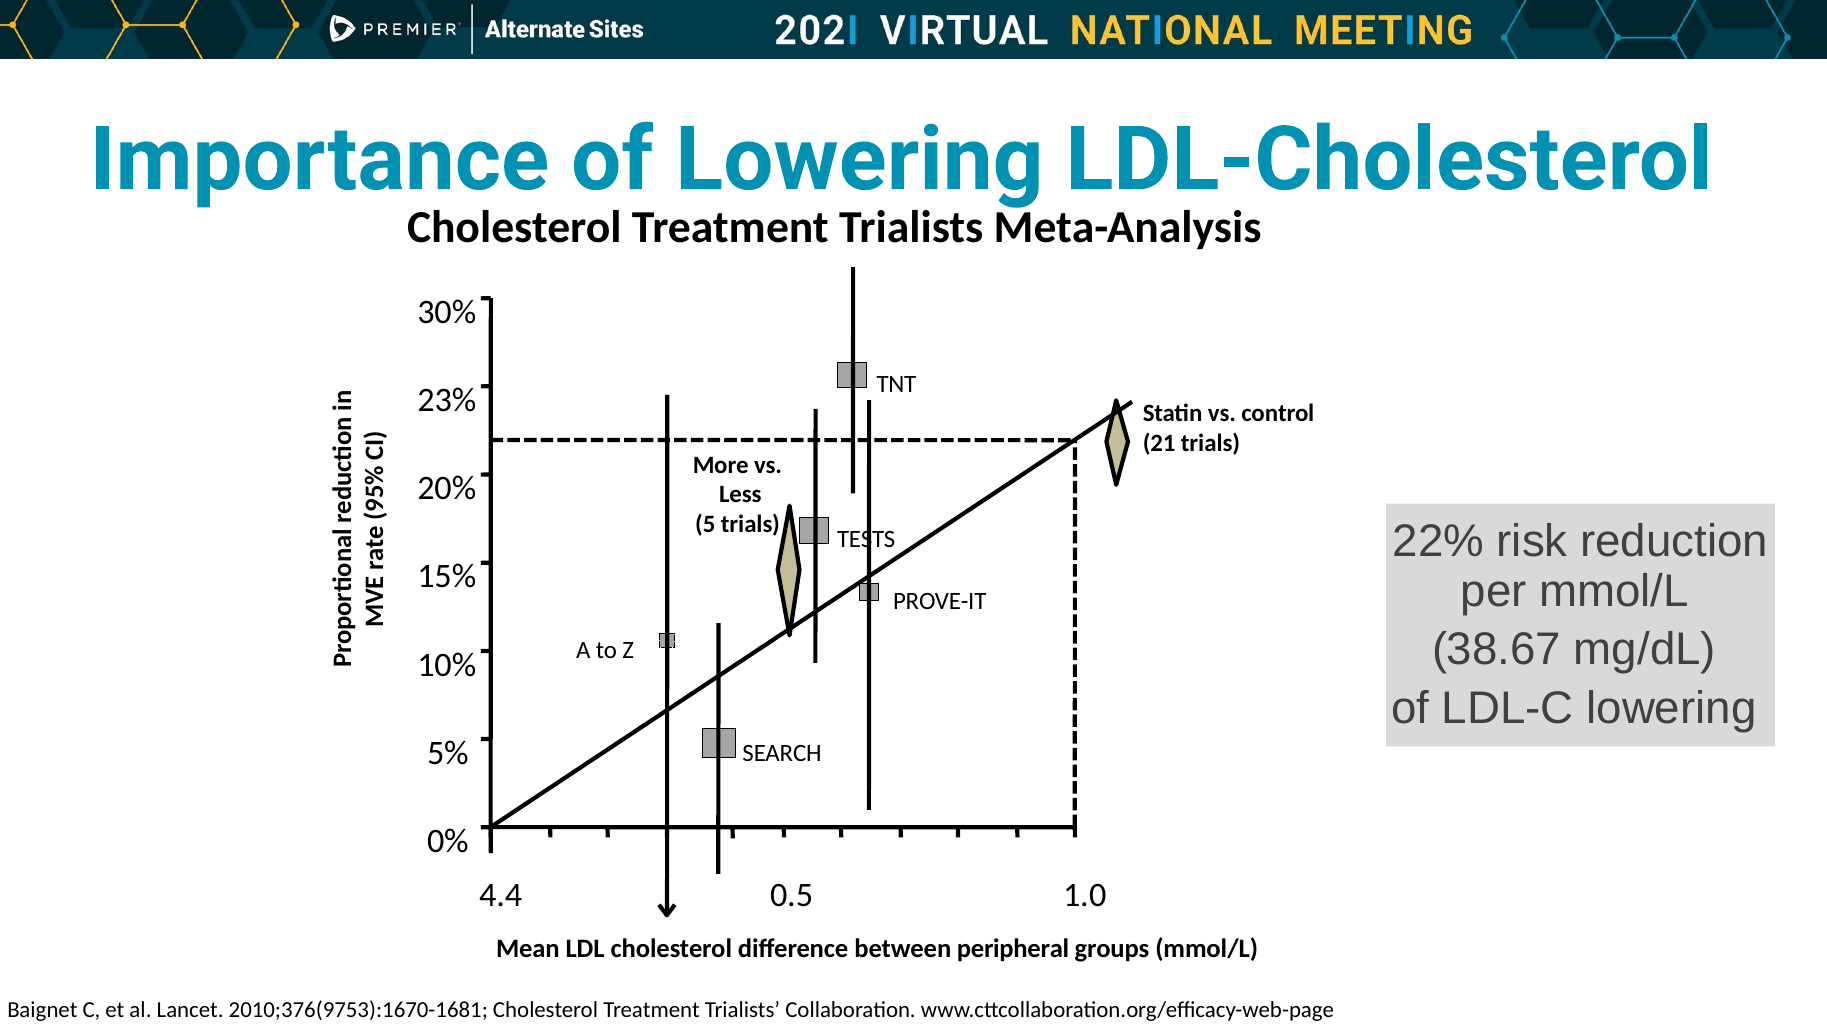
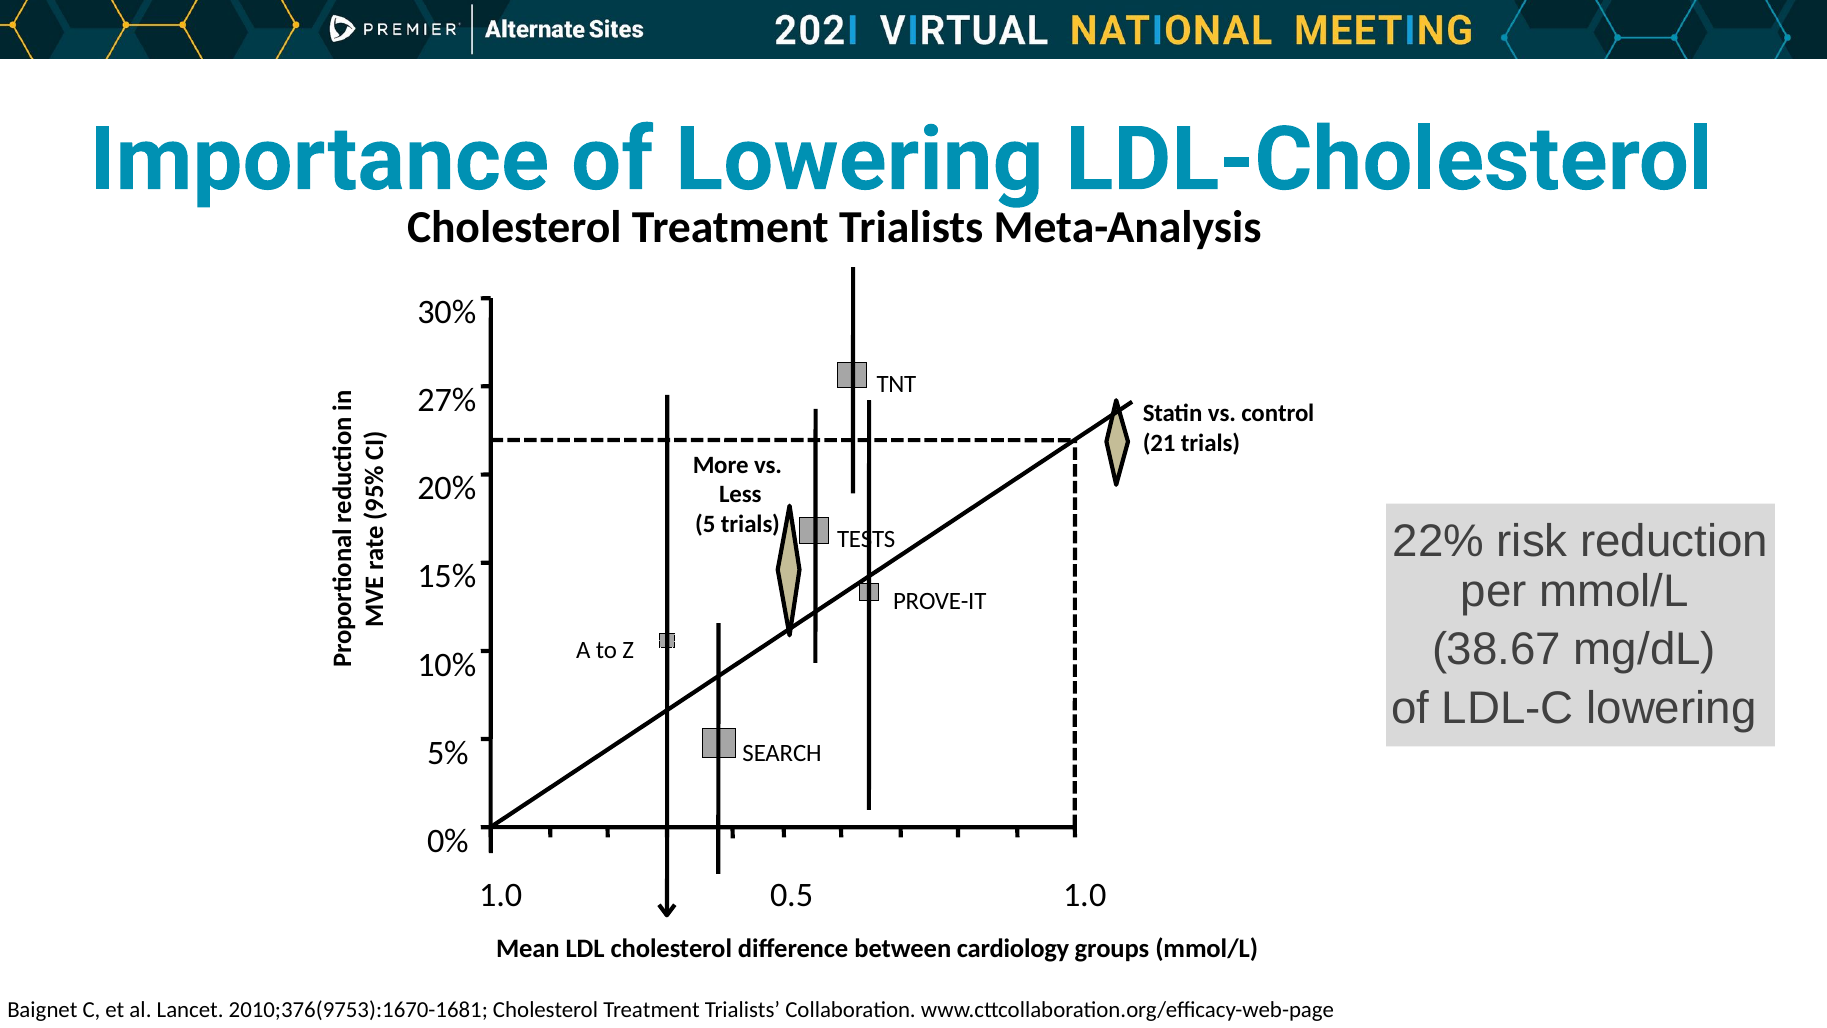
23%: 23% -> 27%
4.4 at (501, 895): 4.4 -> 1.0
peripheral: peripheral -> cardiology
